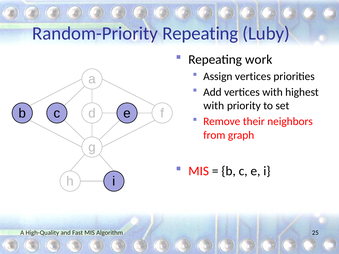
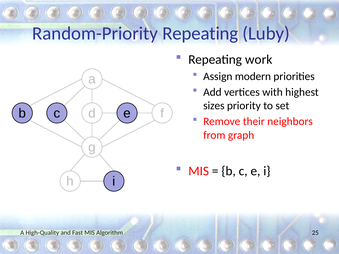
Assign vertices: vertices -> modern
with at (214, 106): with -> sizes
